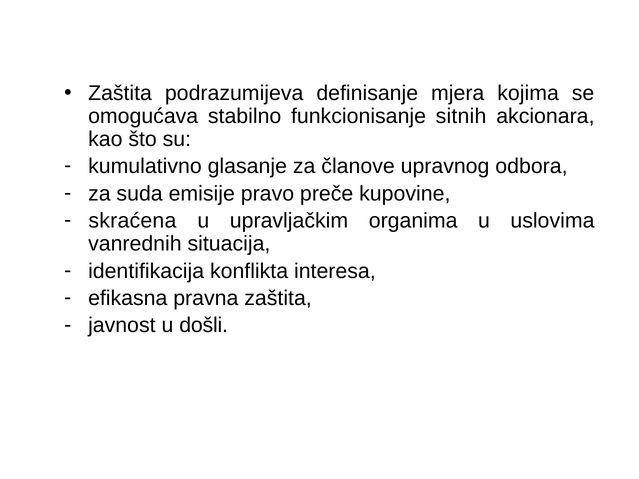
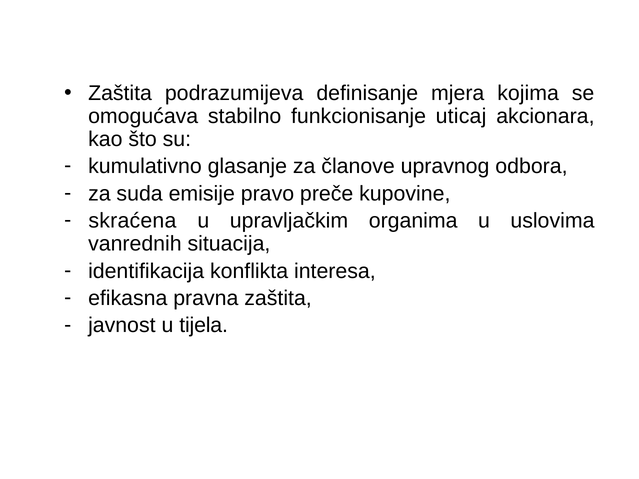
sitnih: sitnih -> uticaj
došli: došli -> tijela
